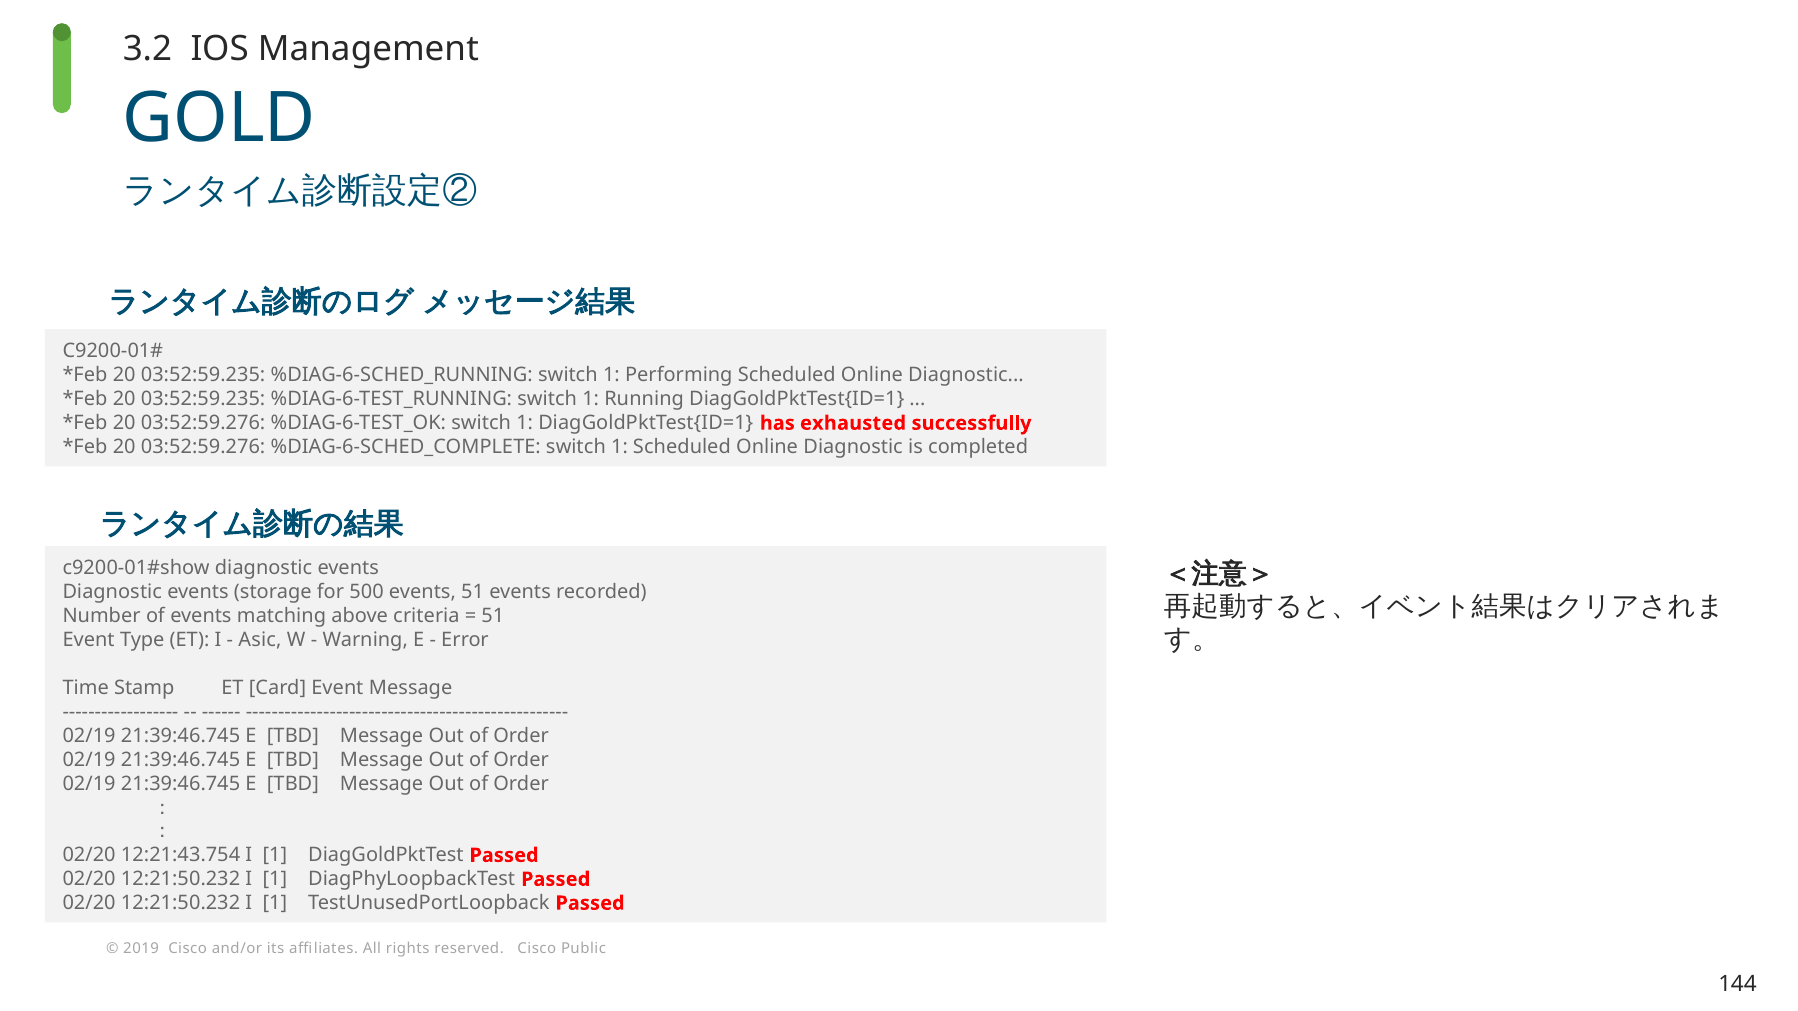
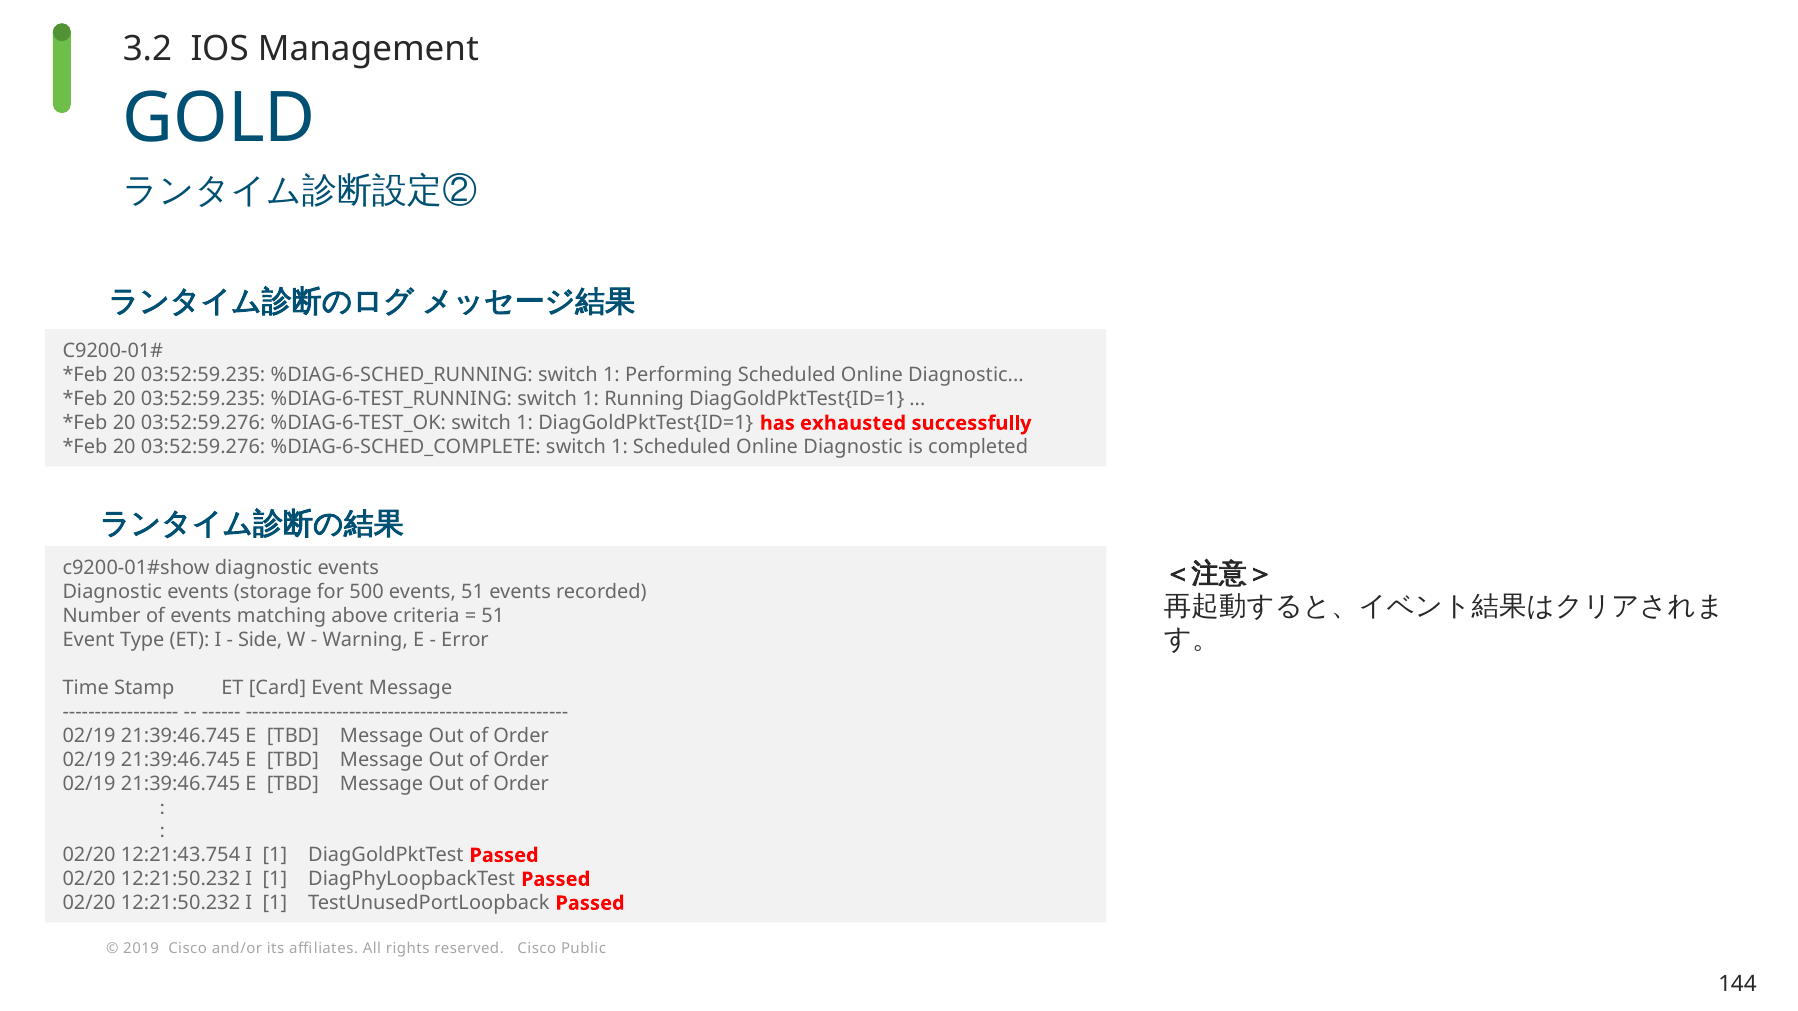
Asic: Asic -> Side
